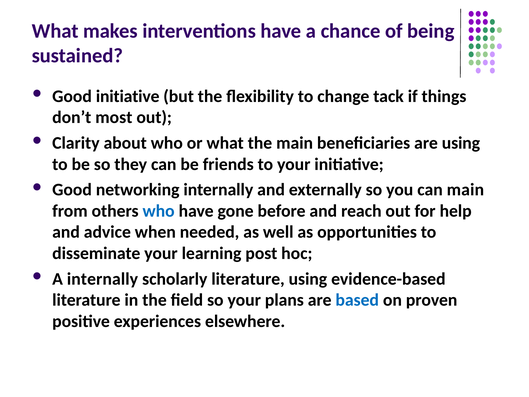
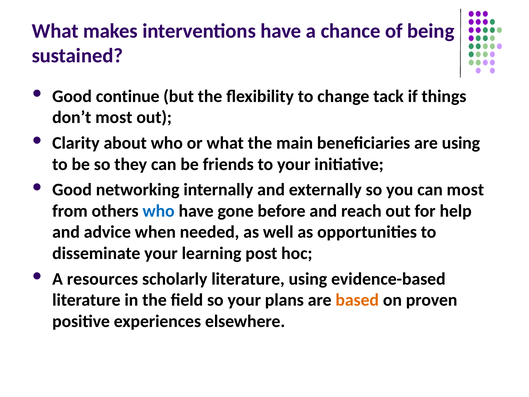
Good initiative: initiative -> continue
can main: main -> most
A internally: internally -> resources
based colour: blue -> orange
